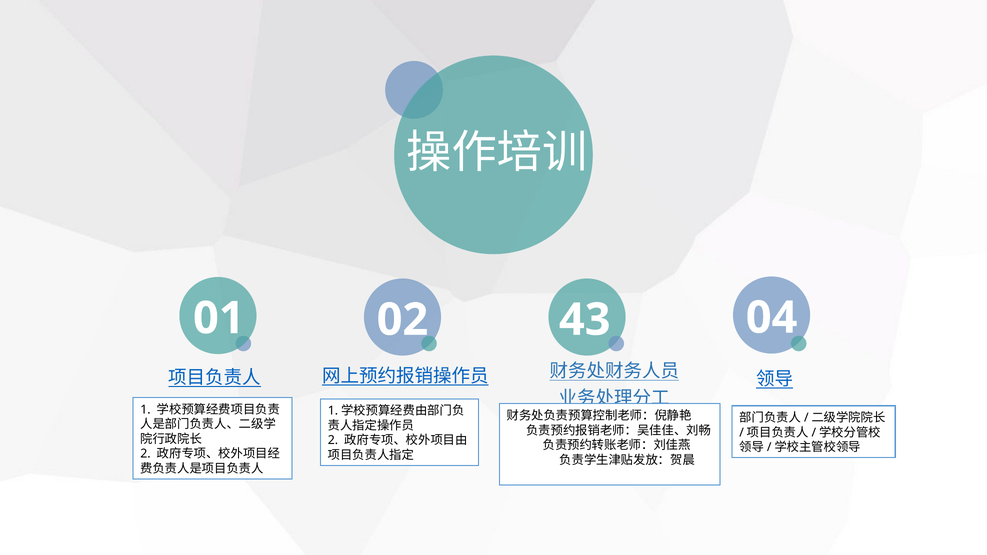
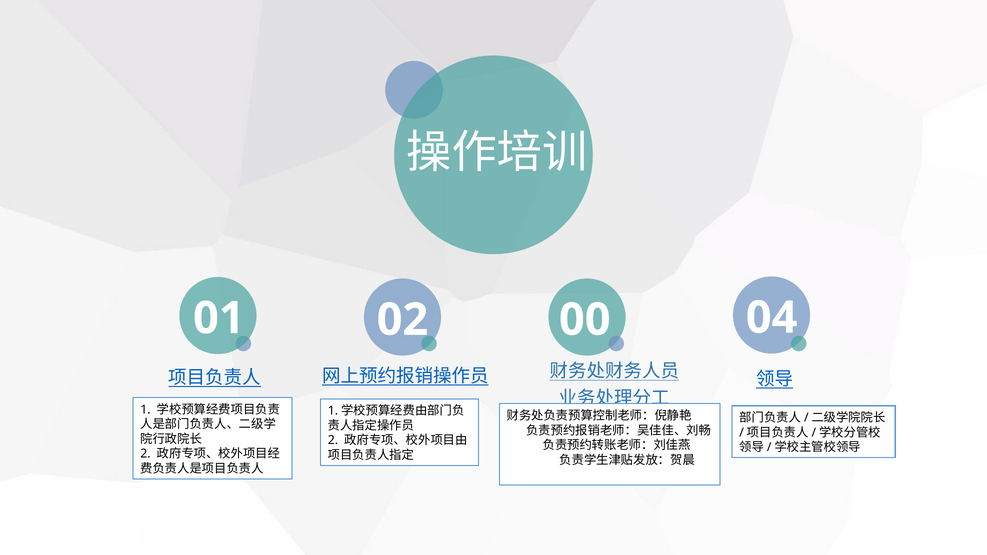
43: 43 -> 00
